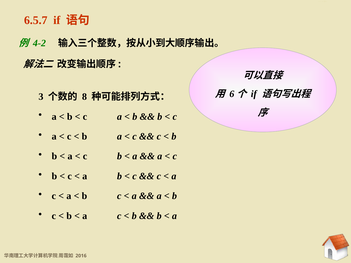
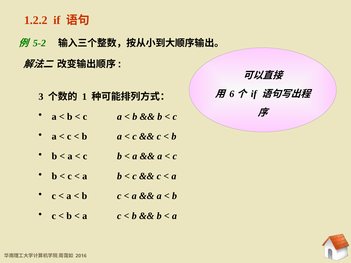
6.5.7: 6.5.7 -> 1.2.2
4-2: 4-2 -> 5-2
8: 8 -> 1
